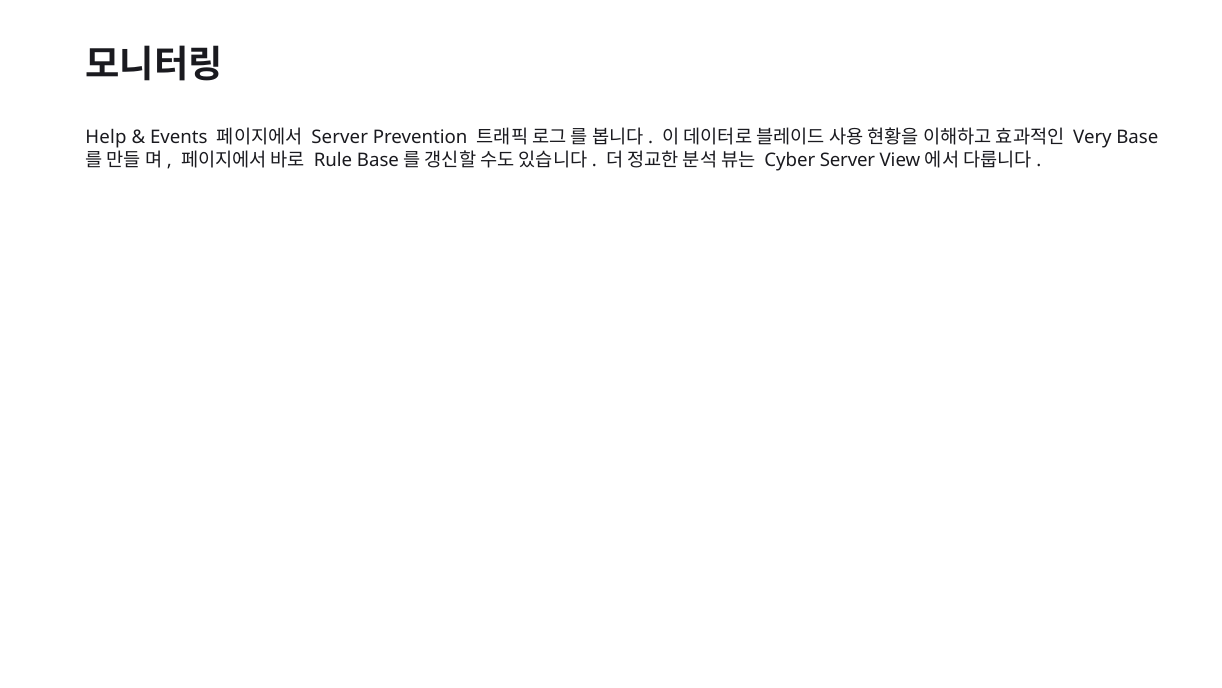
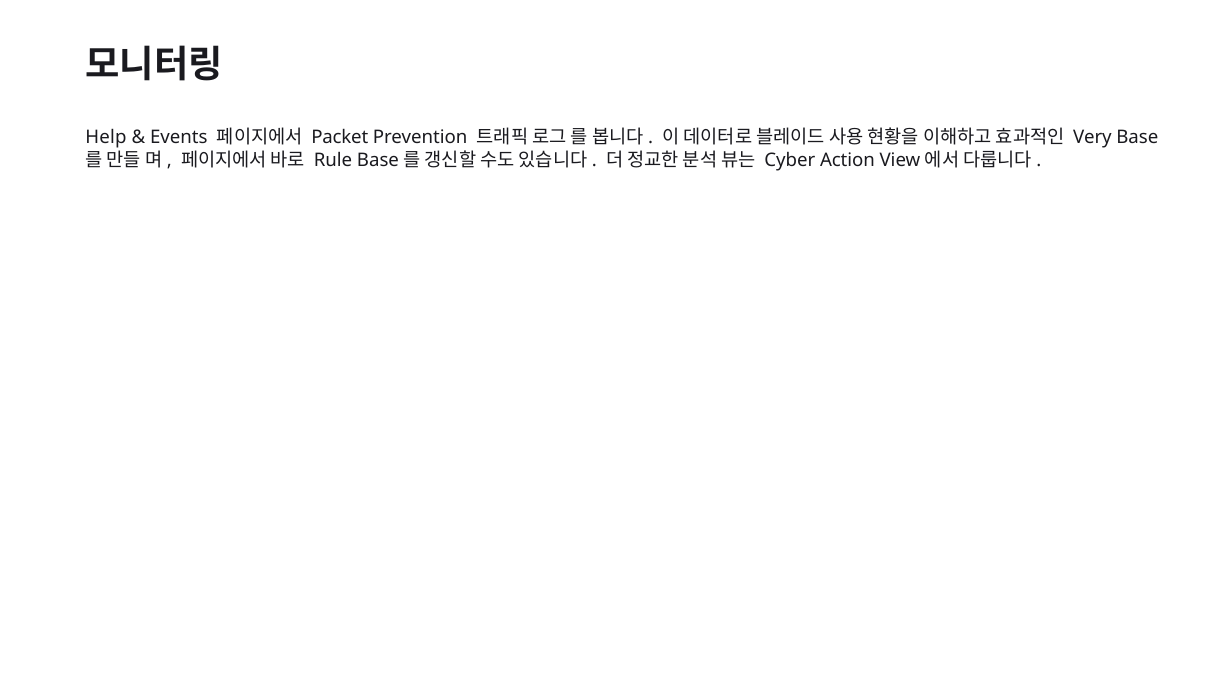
Server at (340, 138): Server -> Packet
Cyber Server: Server -> Action
